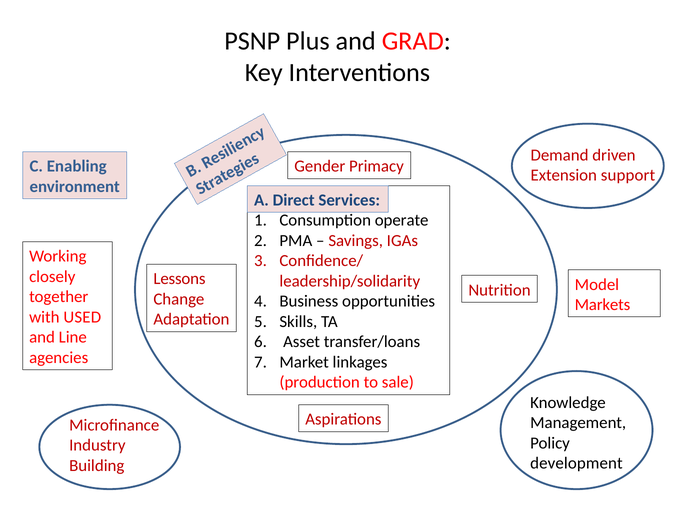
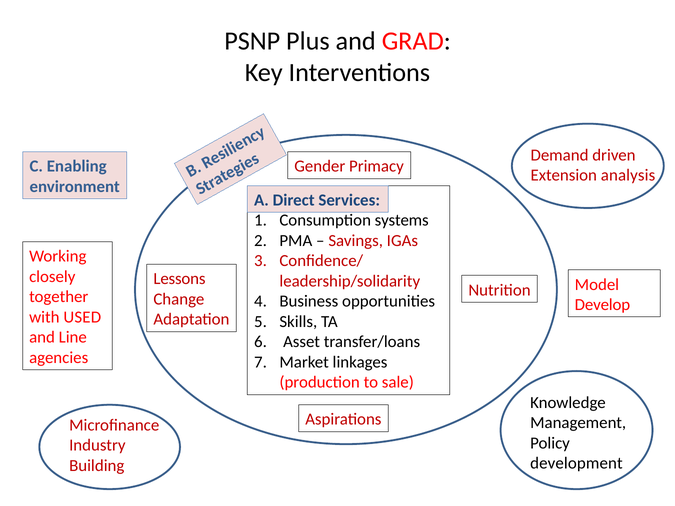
support: support -> analysis
operate: operate -> systems
Markets: Markets -> Develop
